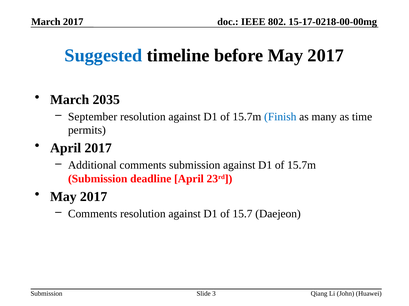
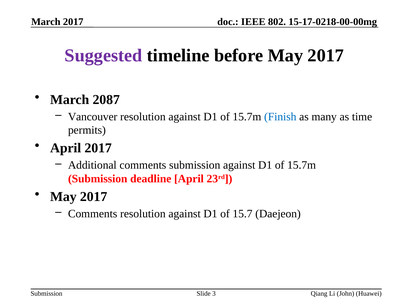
Suggested colour: blue -> purple
2035: 2035 -> 2087
September: September -> Vancouver
